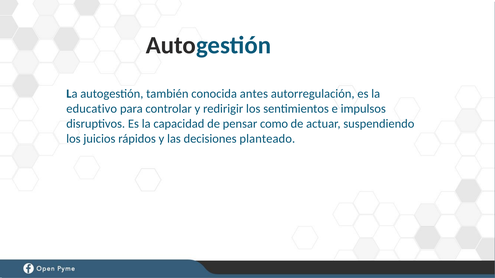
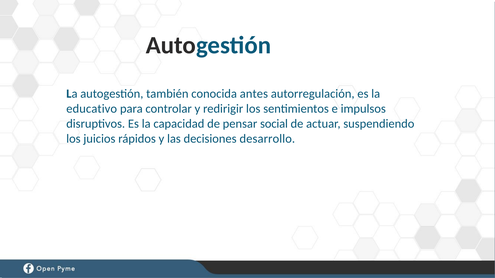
como: como -> social
planteado: planteado -> desarrollo
